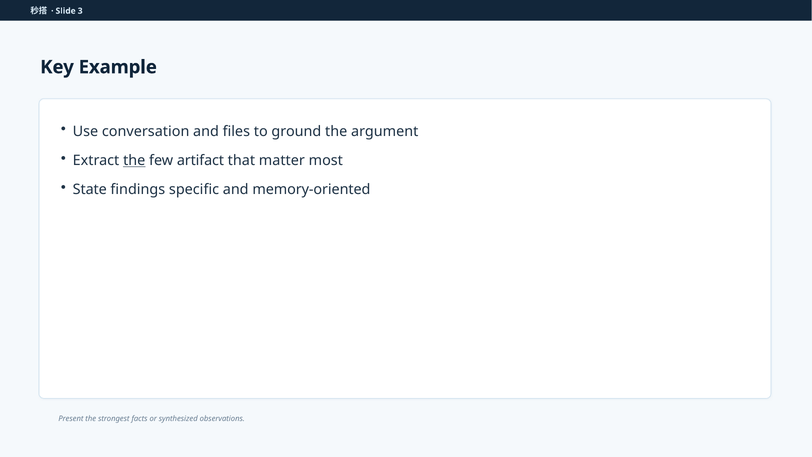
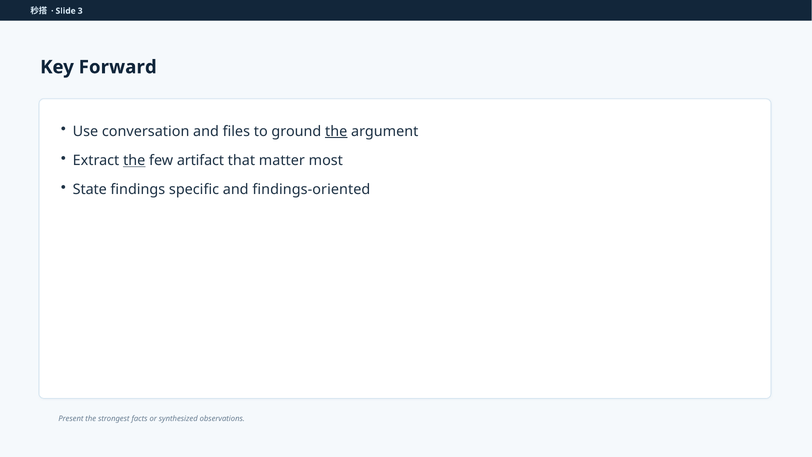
Example: Example -> Forward
the at (336, 131) underline: none -> present
memory-oriented: memory-oriented -> findings-oriented
